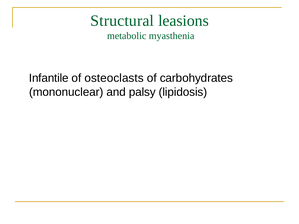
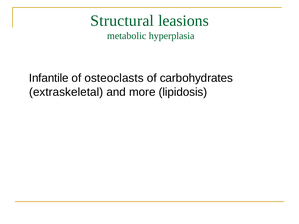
myasthenia: myasthenia -> hyperplasia
mononuclear: mononuclear -> extraskeletal
palsy: palsy -> more
